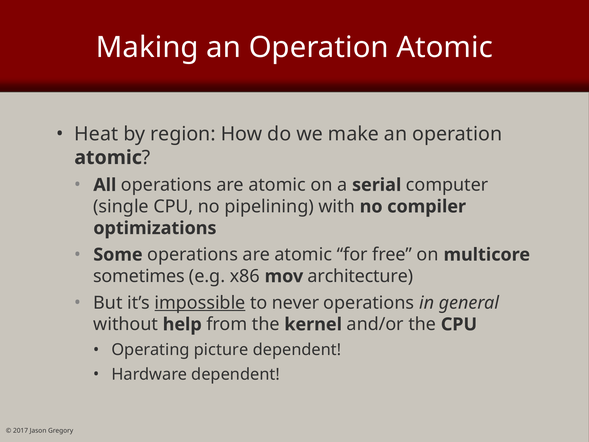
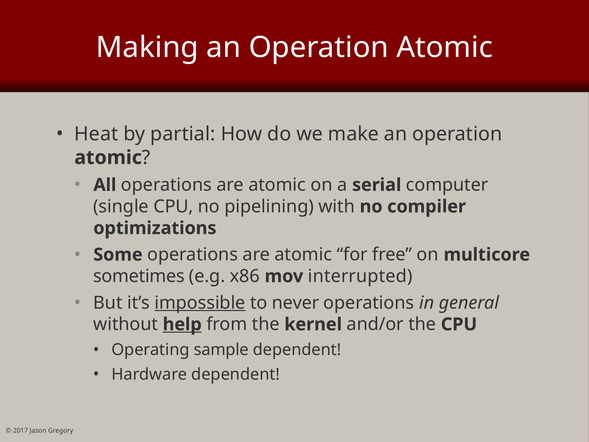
region: region -> partial
architecture: architecture -> interrupted
help underline: none -> present
picture: picture -> sample
